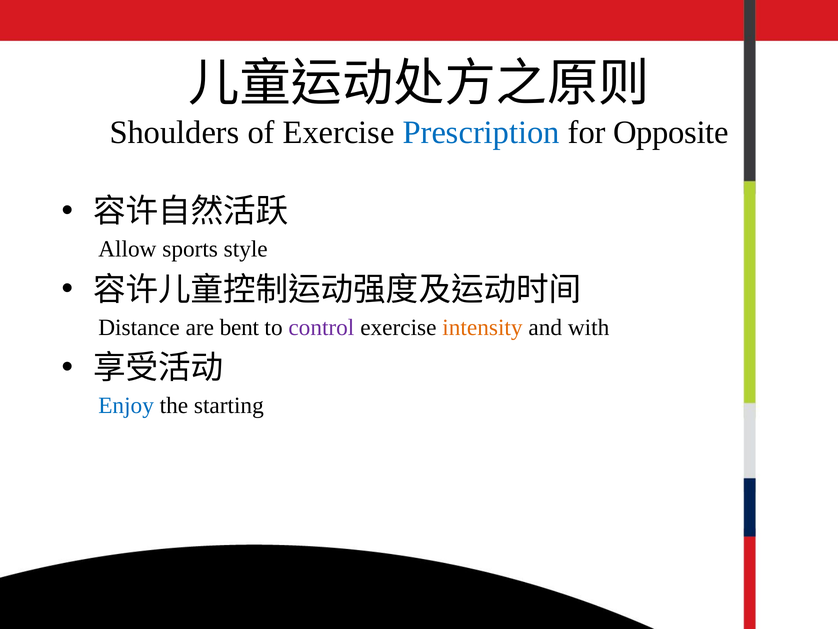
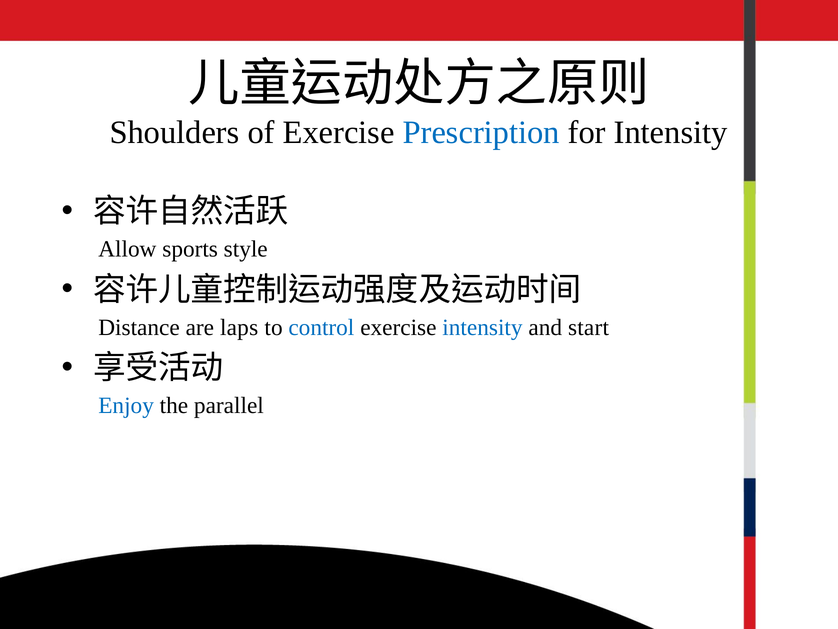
for Opposite: Opposite -> Intensity
bent: bent -> laps
control colour: purple -> blue
intensity at (482, 327) colour: orange -> blue
with: with -> start
starting: starting -> parallel
